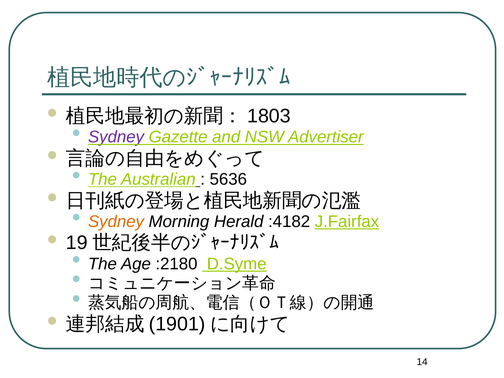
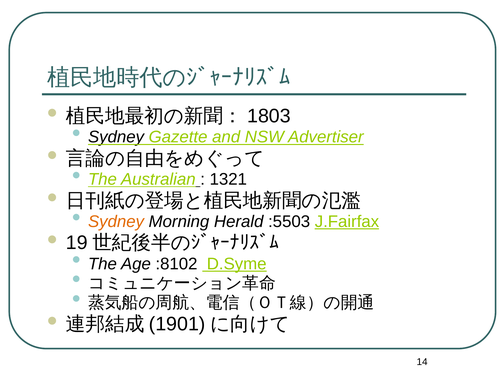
Sydney at (116, 137) colour: purple -> black
5636: 5636 -> 1321
:4182: :4182 -> :5503
:2180: :2180 -> :8102
